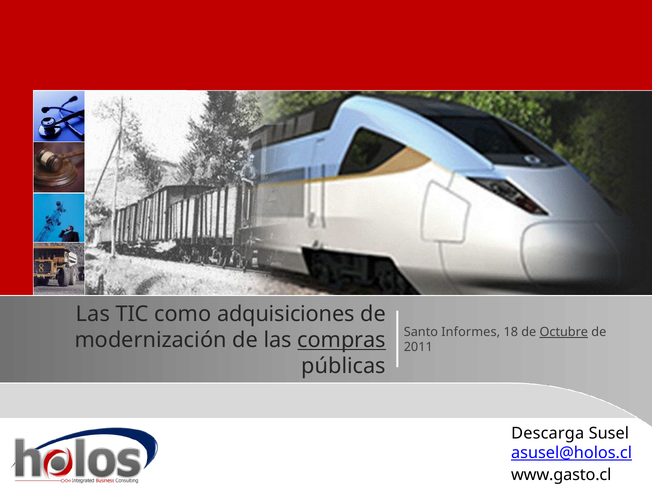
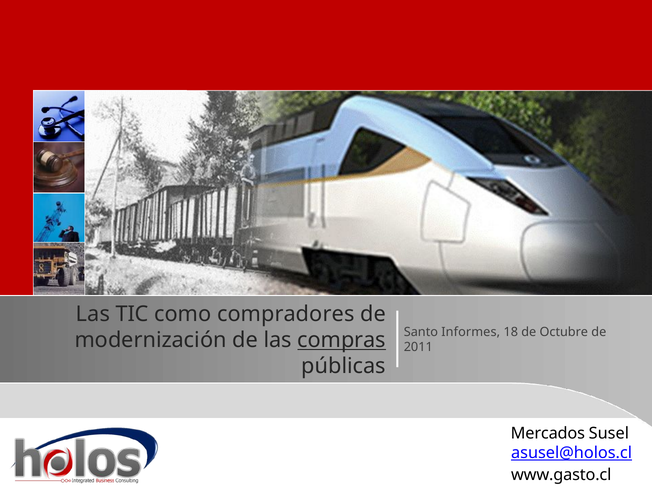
adquisiciones: adquisiciones -> compradores
Octubre underline: present -> none
Descarga: Descarga -> Mercados
